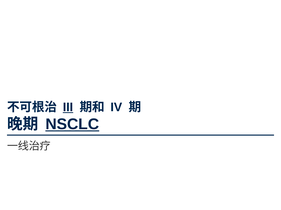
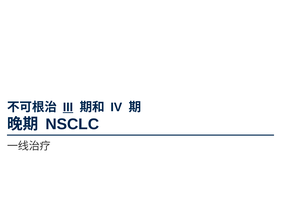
NSCLC underline: present -> none
